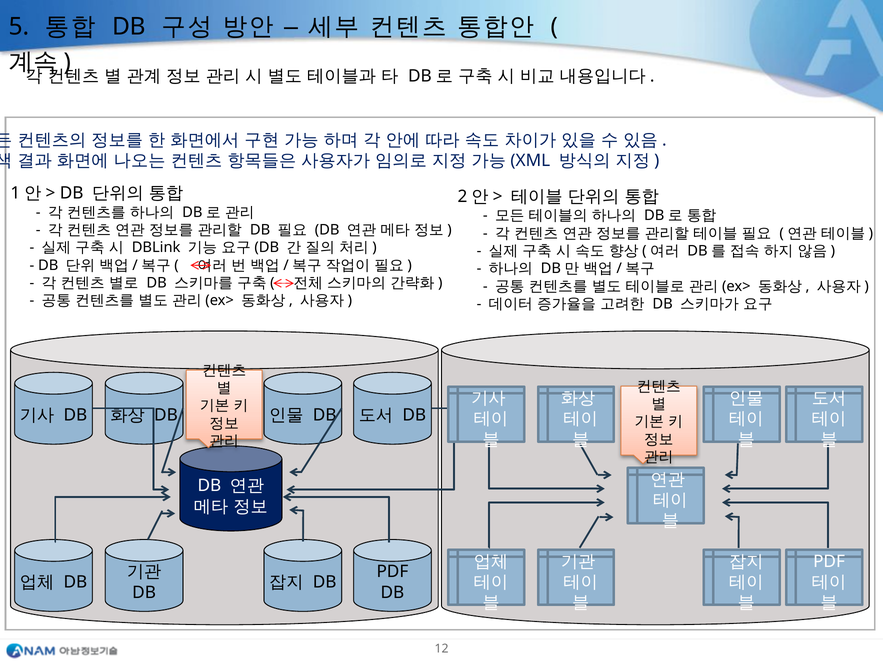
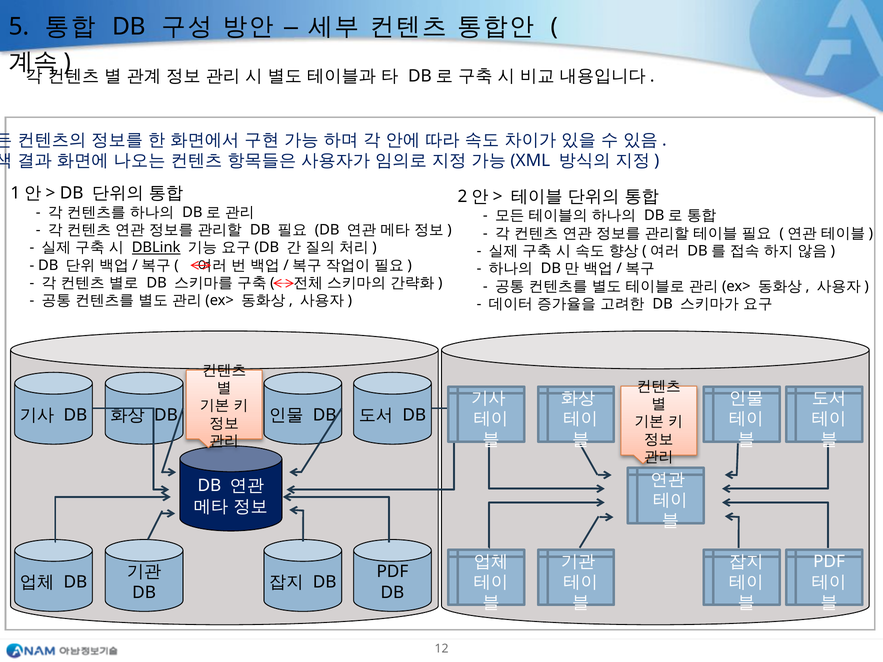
DBLink underline: none -> present
